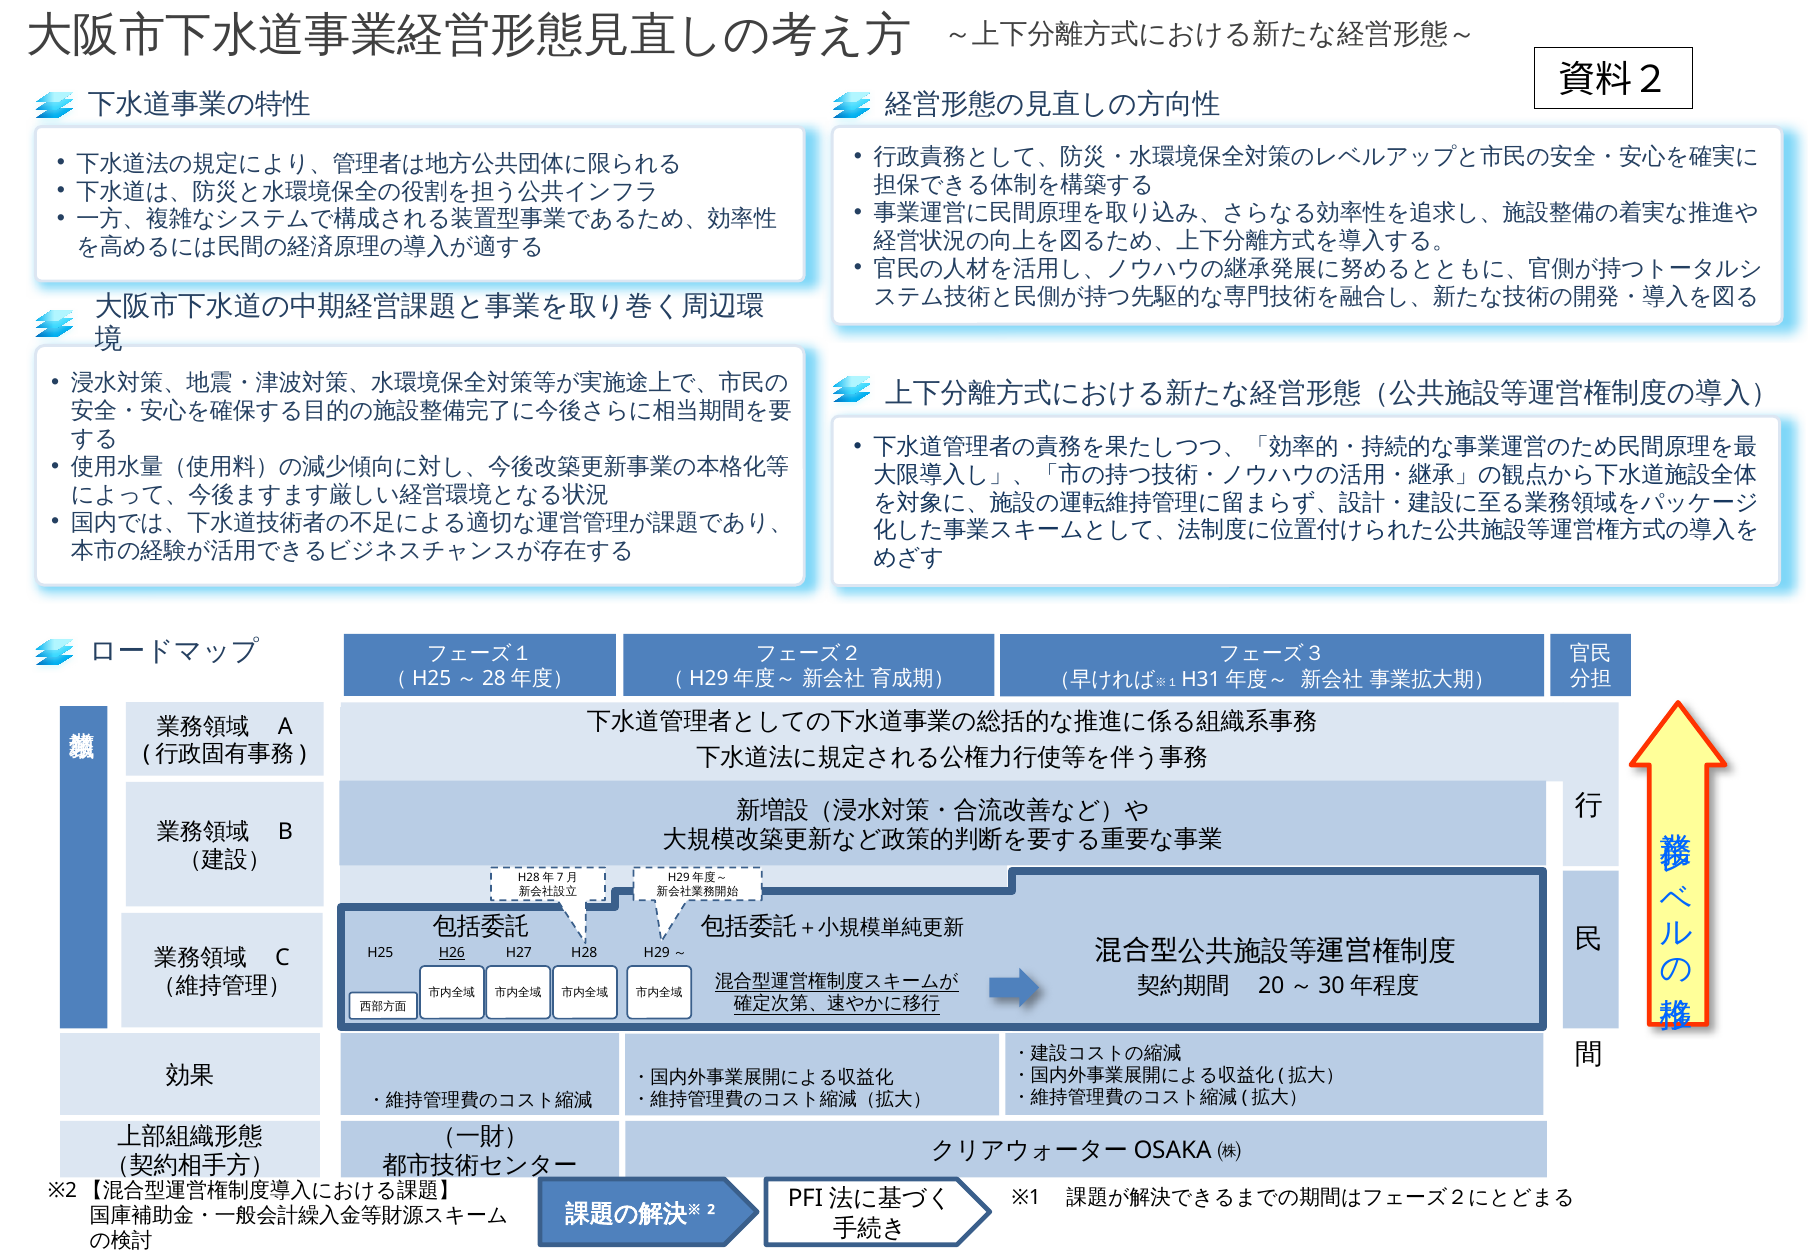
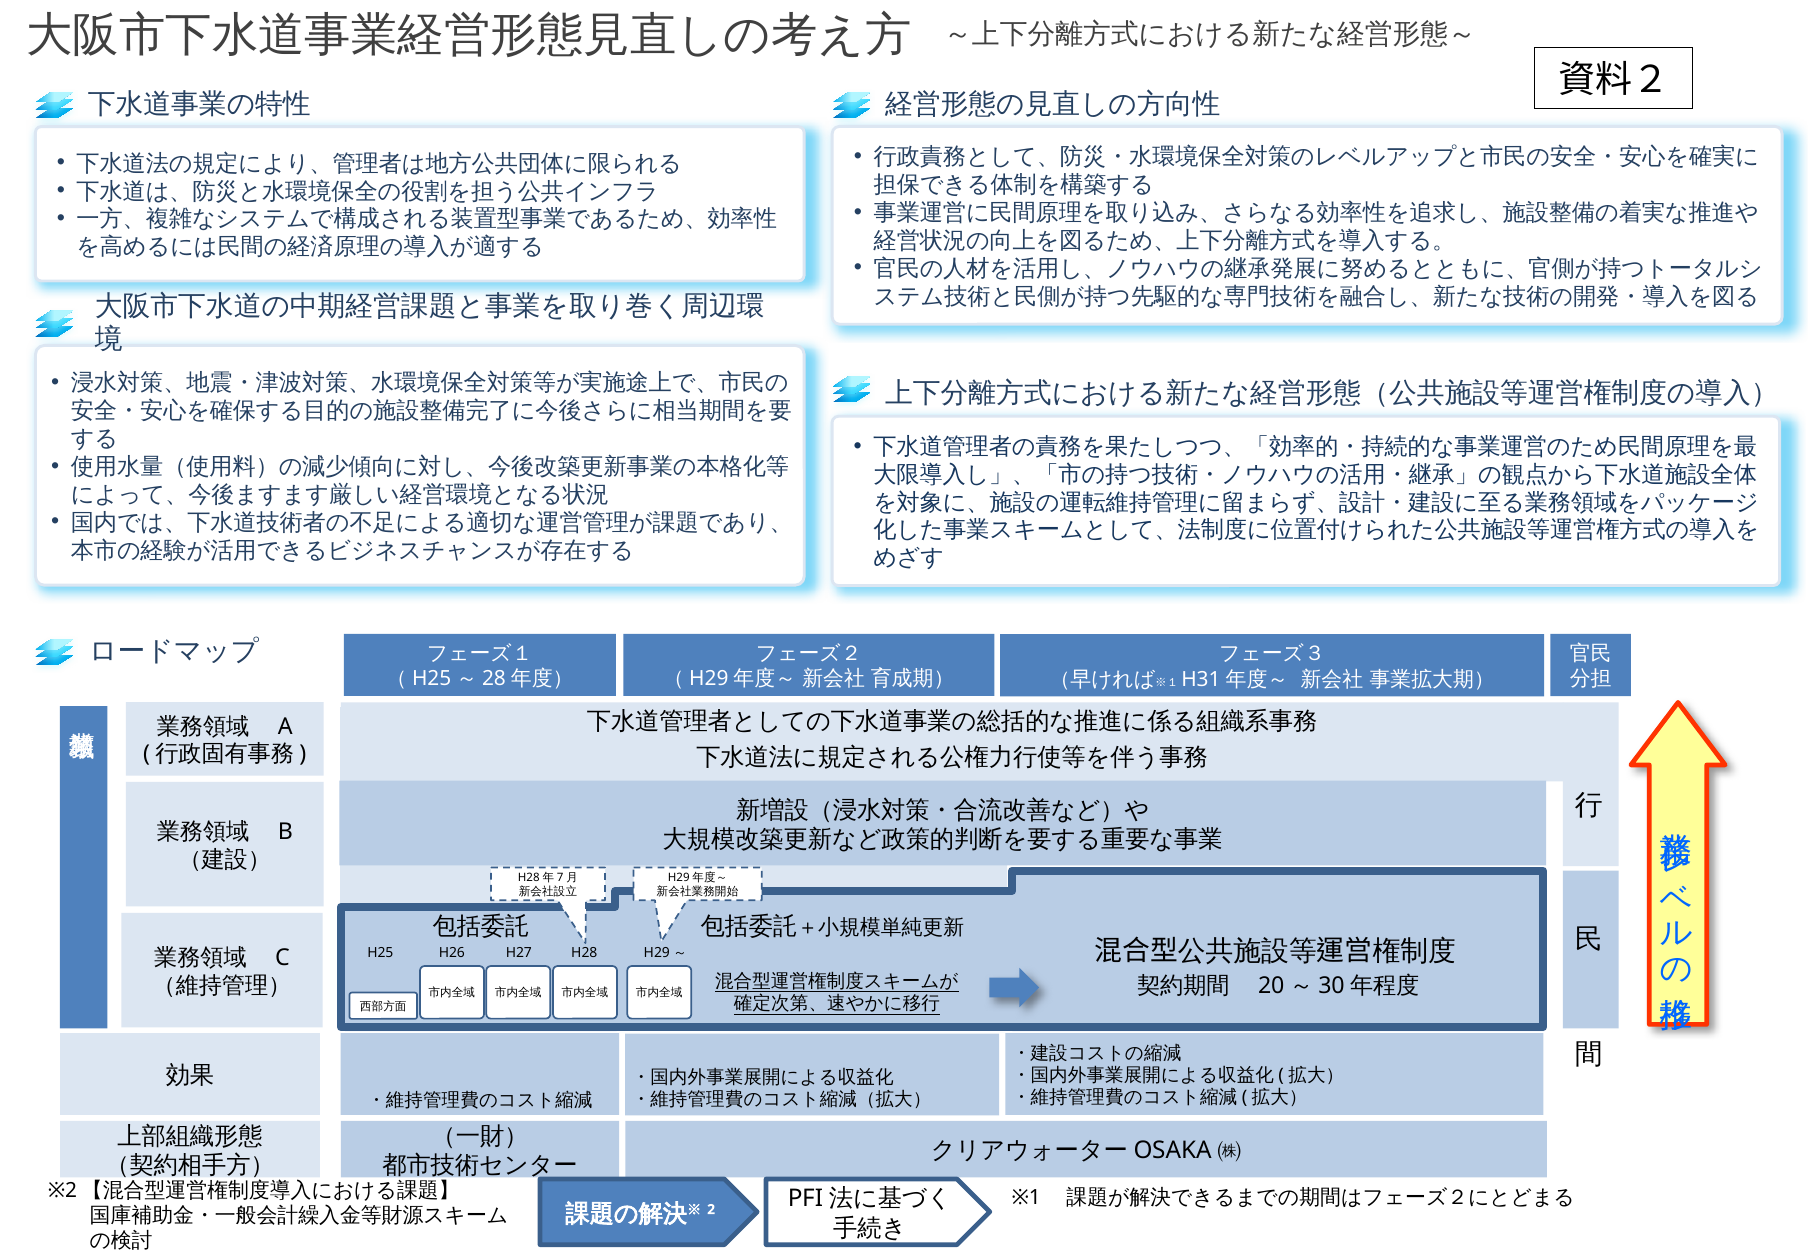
H26 underline: present -> none
